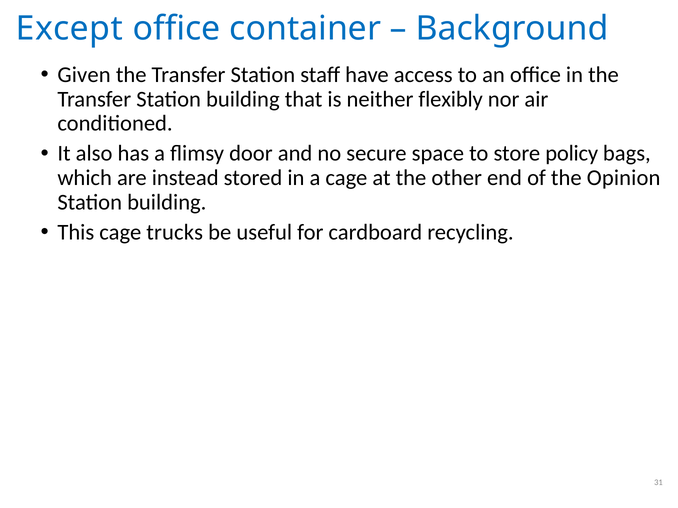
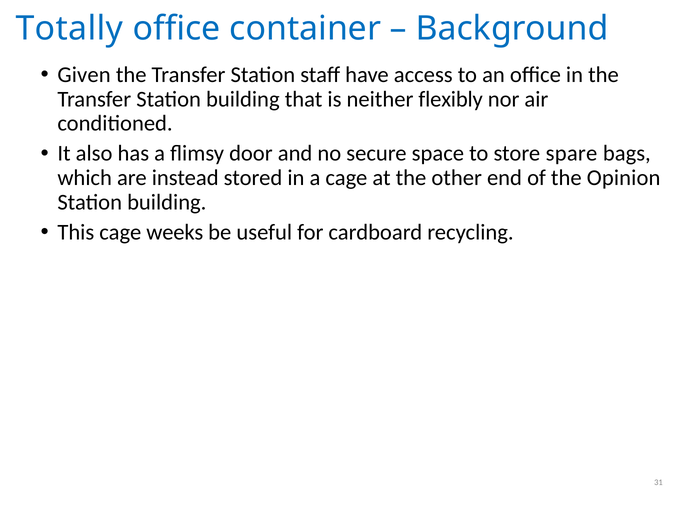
Except: Except -> Totally
policy: policy -> spare
trucks: trucks -> weeks
